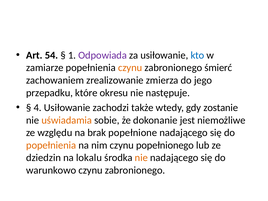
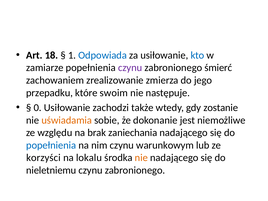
54: 54 -> 18
Odpowiada colour: purple -> blue
czynu at (130, 68) colour: orange -> purple
okresu: okresu -> swoim
4: 4 -> 0
popełnione: popełnione -> zaniechania
popełnienia at (51, 145) colour: orange -> blue
popełnionego: popełnionego -> warunkowym
dziedzin: dziedzin -> korzyści
warunkowo: warunkowo -> nieletniemu
